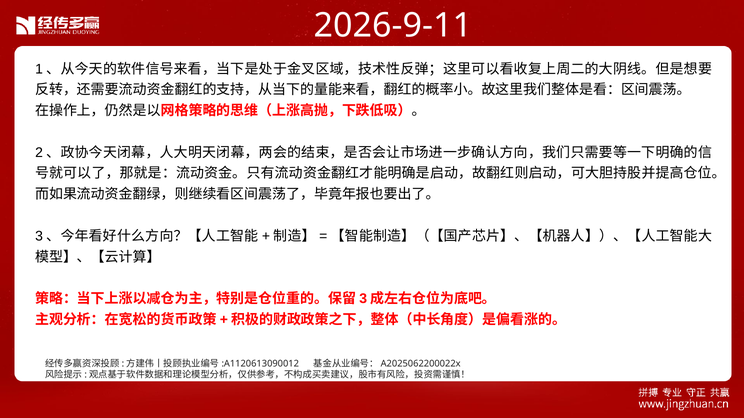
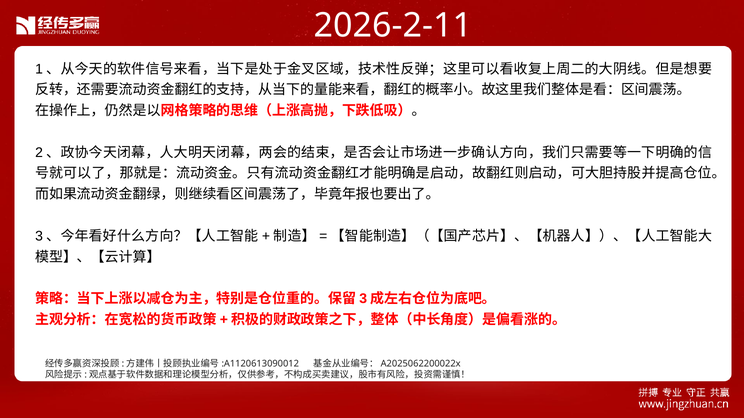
2026-9-11: 2026-9-11 -> 2026-2-11
